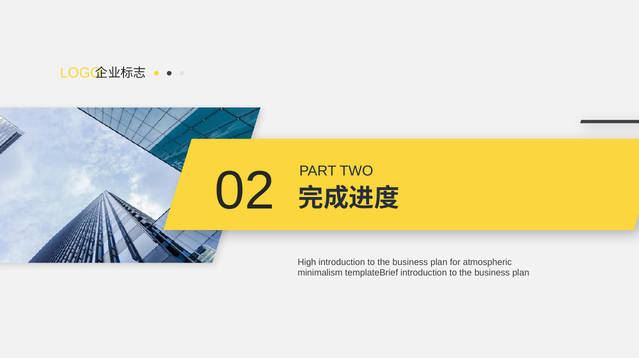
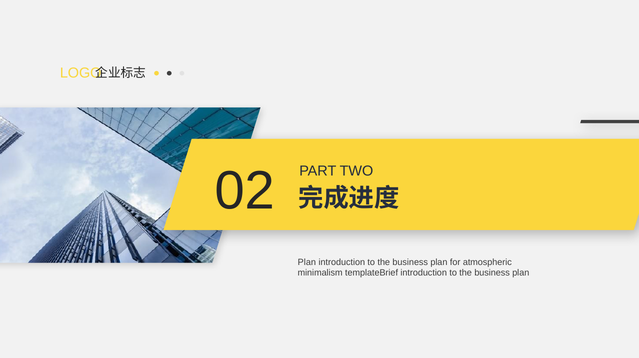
High at (307, 262): High -> Plan
